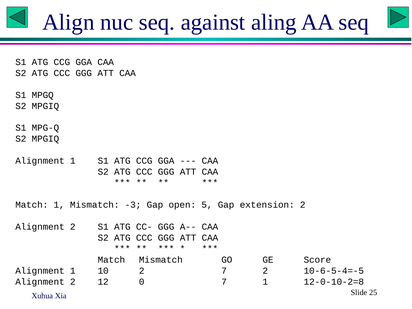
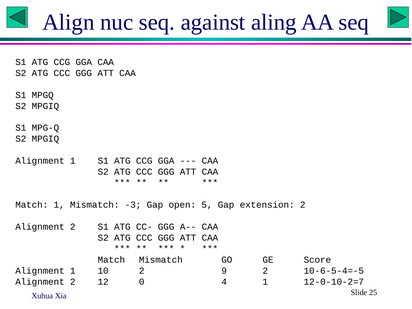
2 7: 7 -> 9
0 7: 7 -> 4
12-0-10-2=8: 12-0-10-2=8 -> 12-0-10-2=7
